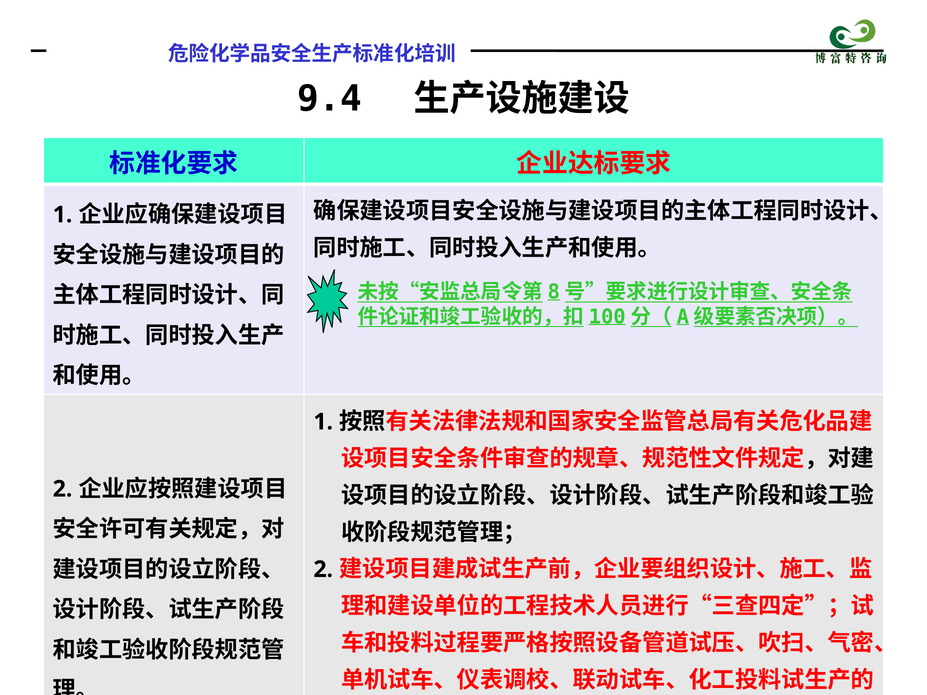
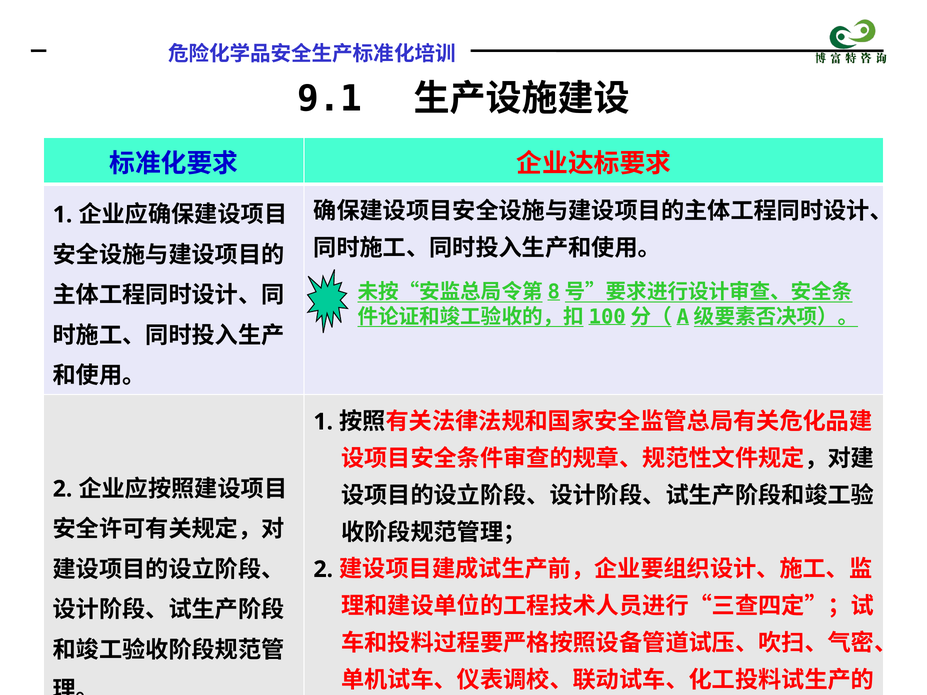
9.4: 9.4 -> 9.1
